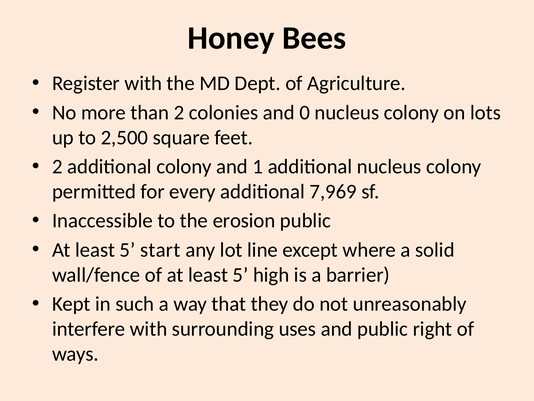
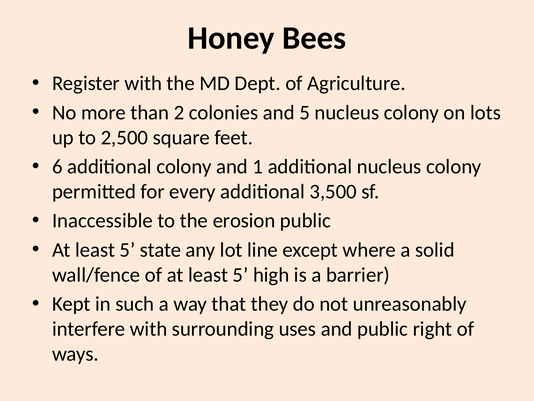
and 0: 0 -> 5
2 at (57, 166): 2 -> 6
7,969: 7,969 -> 3,500
start: start -> state
